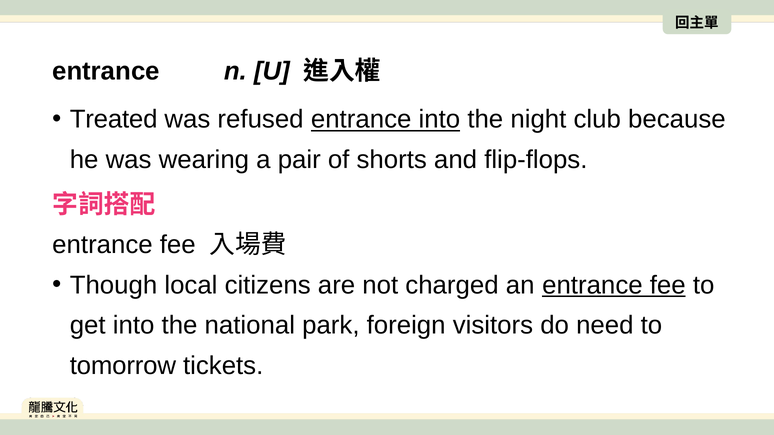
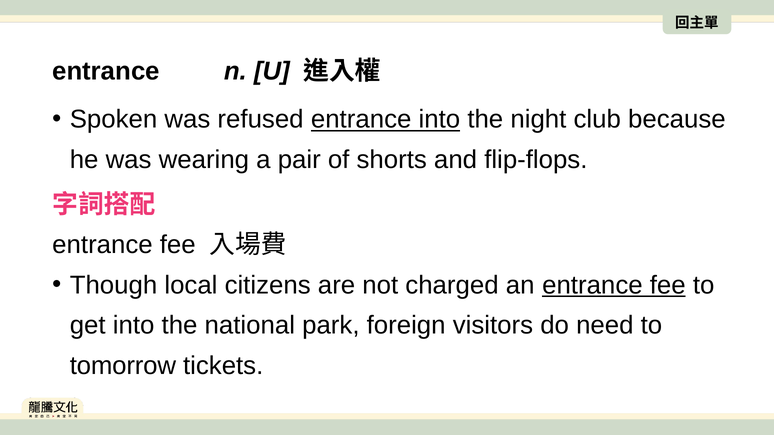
Treated: Treated -> Spoken
